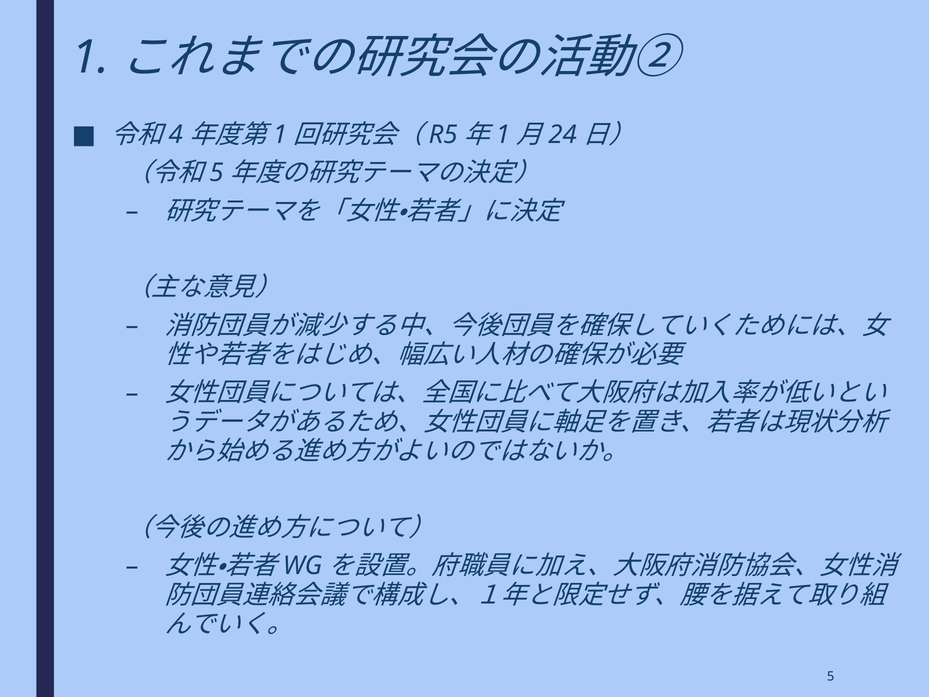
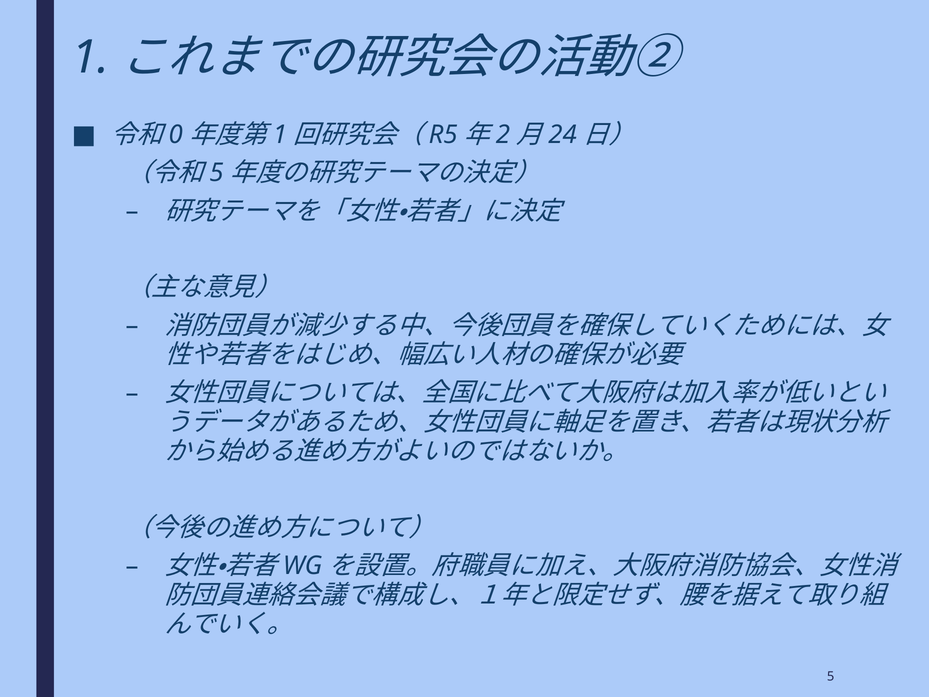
4: 4 -> 0
1 at (503, 135): 1 -> 2
